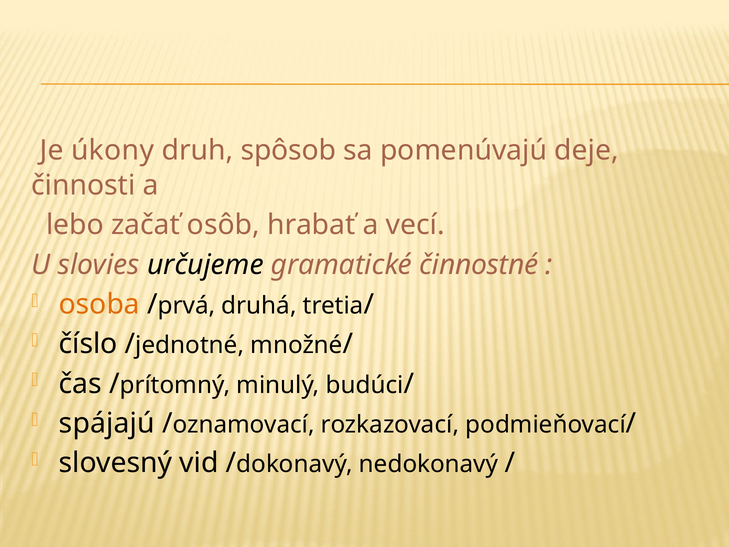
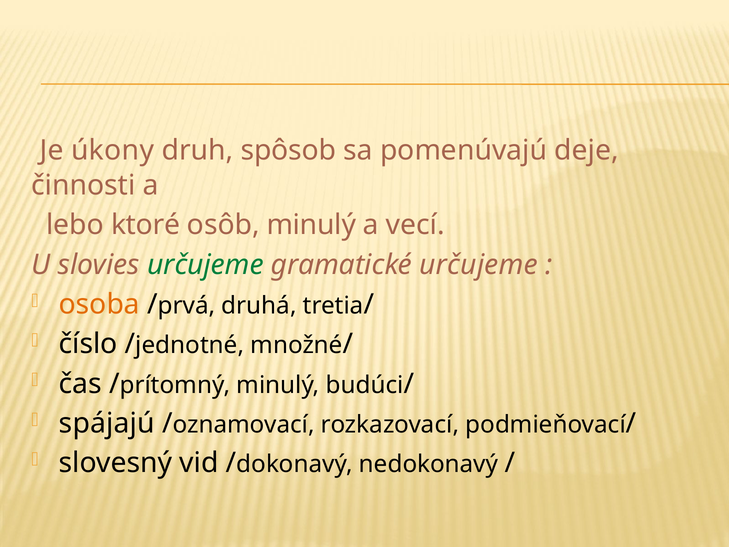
začať: začať -> ktoré
osôb hrabať: hrabať -> minulý
určujeme at (205, 265) colour: black -> green
gramatické činnostné: činnostné -> určujeme
